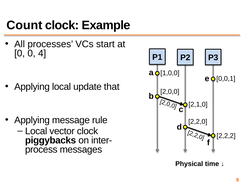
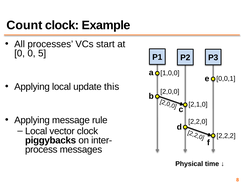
4: 4 -> 5
that: that -> this
